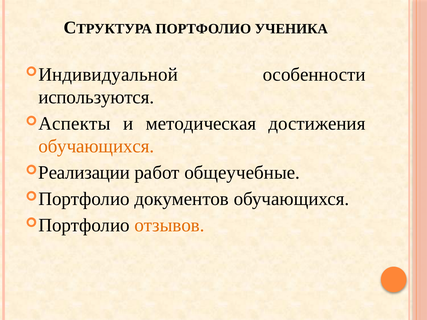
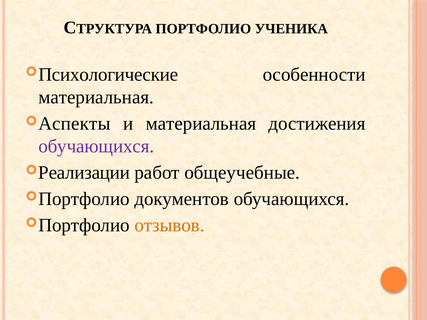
Индивидуальной: Индивидуальной -> Психологические
используются at (96, 97): используются -> материальная
и методическая: методическая -> материальная
обучающихся at (96, 146) colour: orange -> purple
